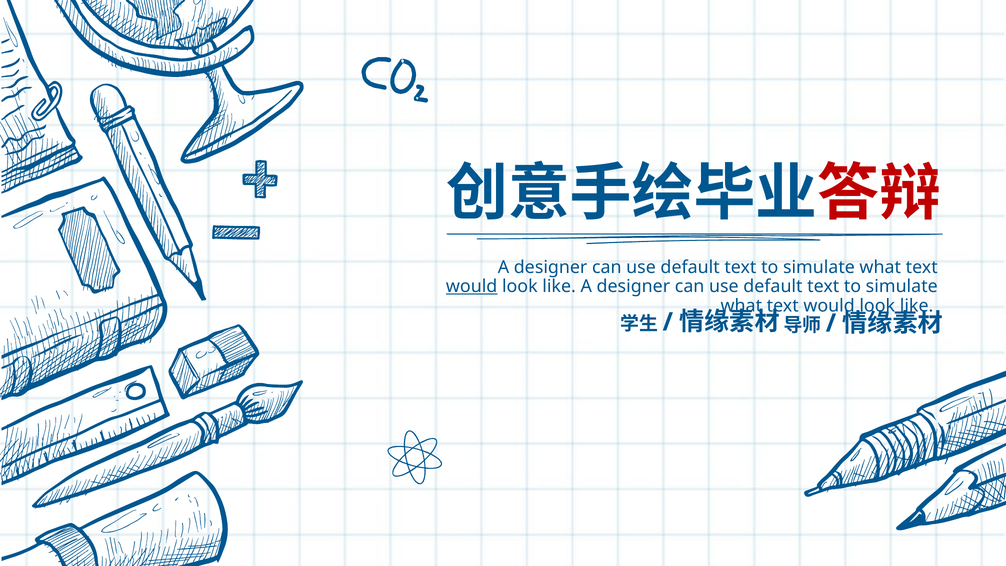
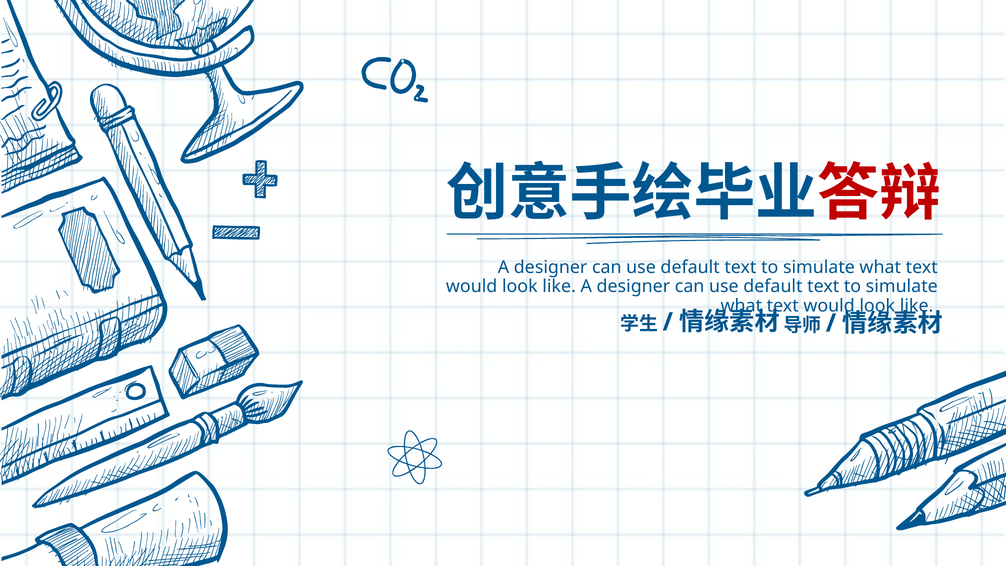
would at (472, 286) underline: present -> none
